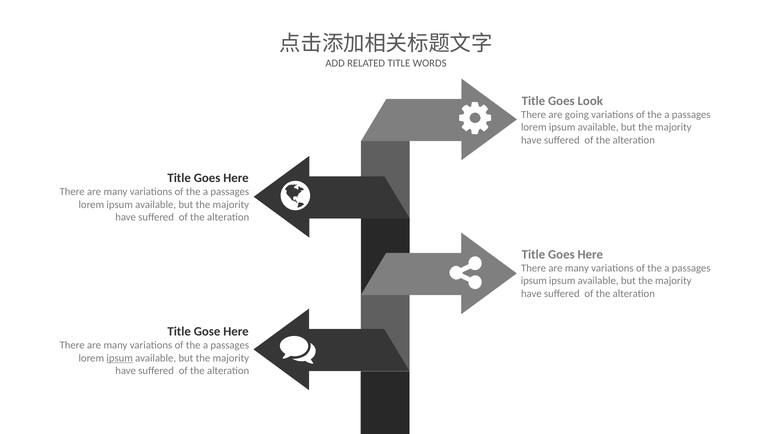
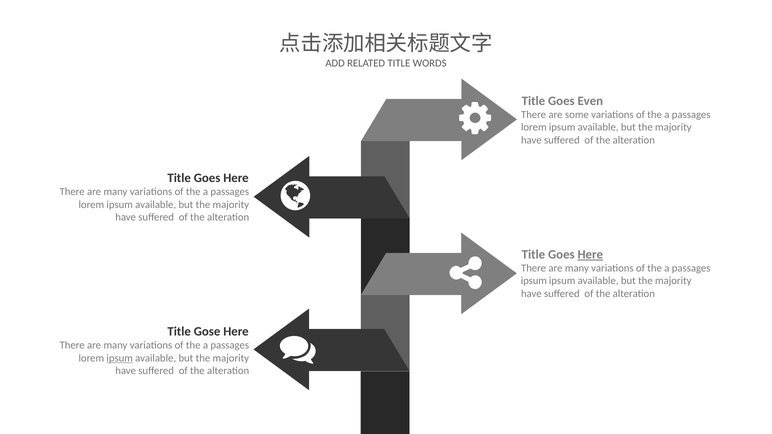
Look: Look -> Even
going: going -> some
Here at (590, 255) underline: none -> present
